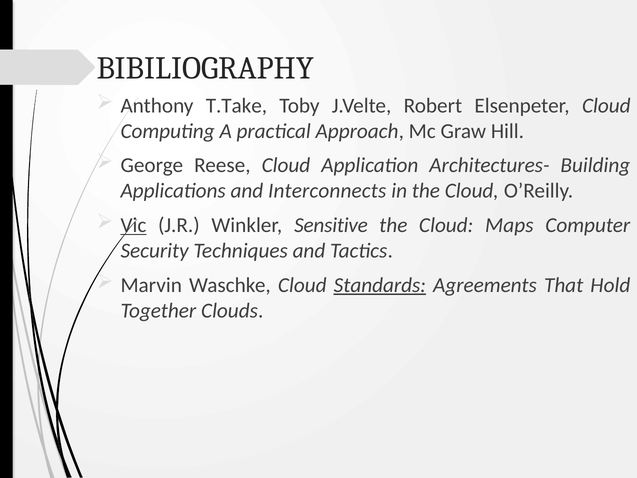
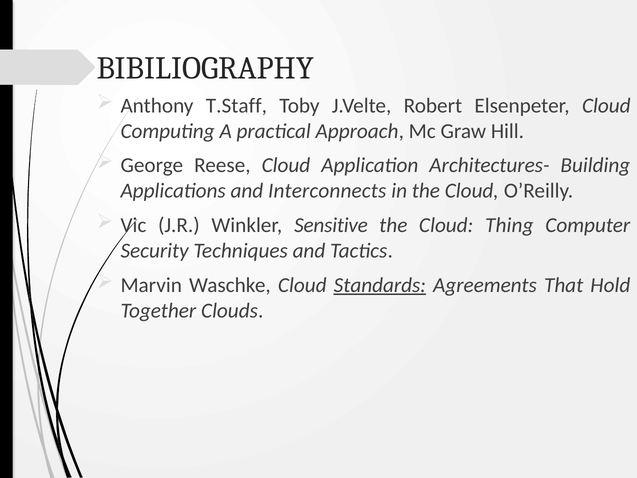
T.Take: T.Take -> T.Staff
Vic underline: present -> none
Maps: Maps -> Thing
